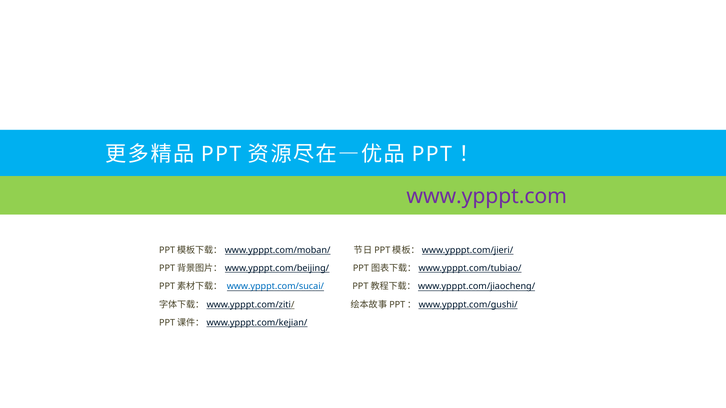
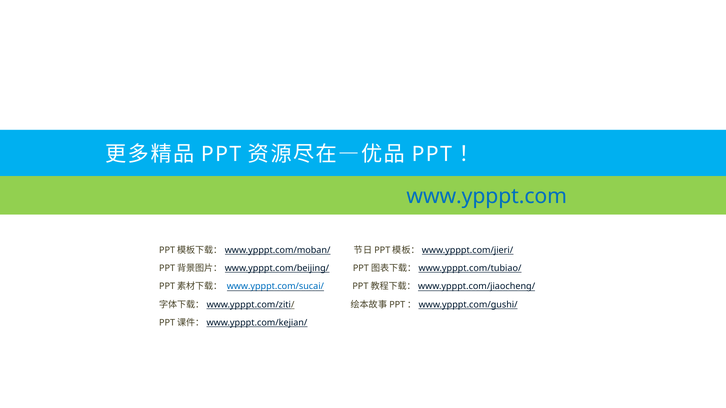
www.ypppt.com colour: purple -> blue
